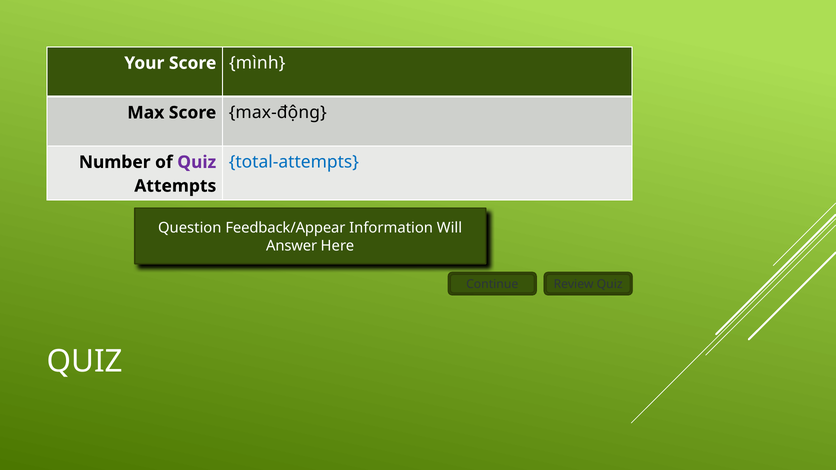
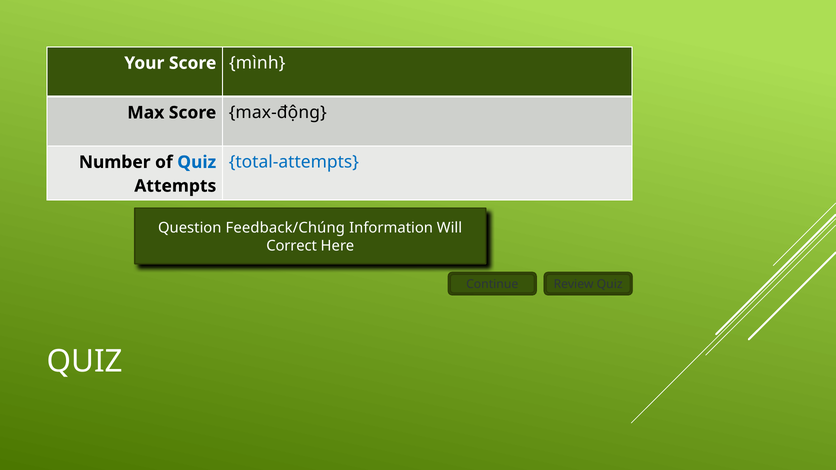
Quiz at (197, 162) colour: purple -> blue
Feedback/Appear: Feedback/Appear -> Feedback/Chúng
Answer: Answer -> Correct
